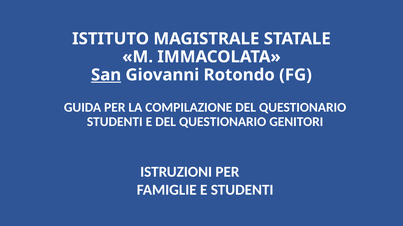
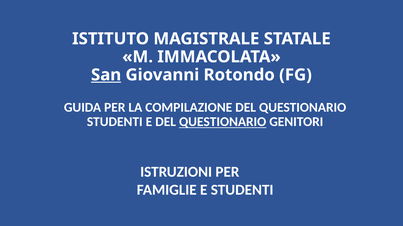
QUESTIONARIO at (223, 122) underline: none -> present
